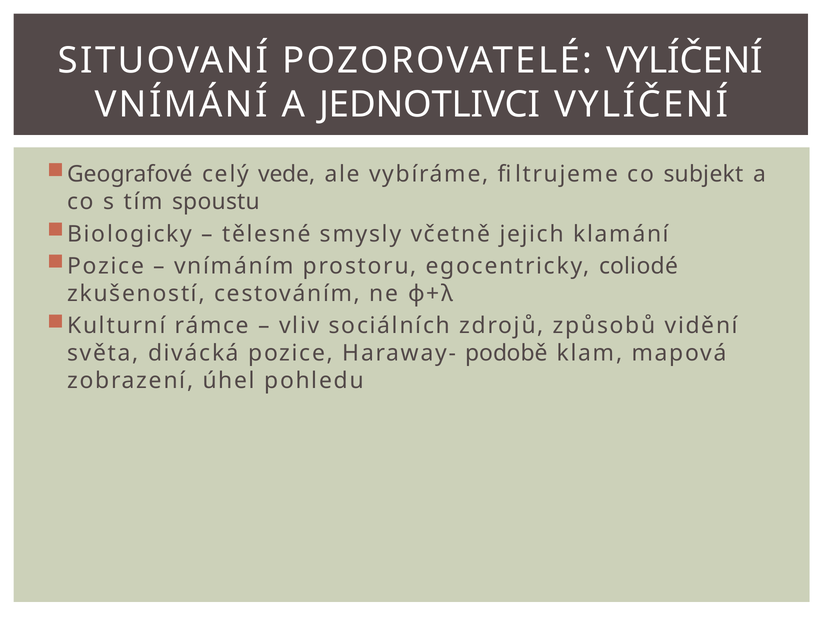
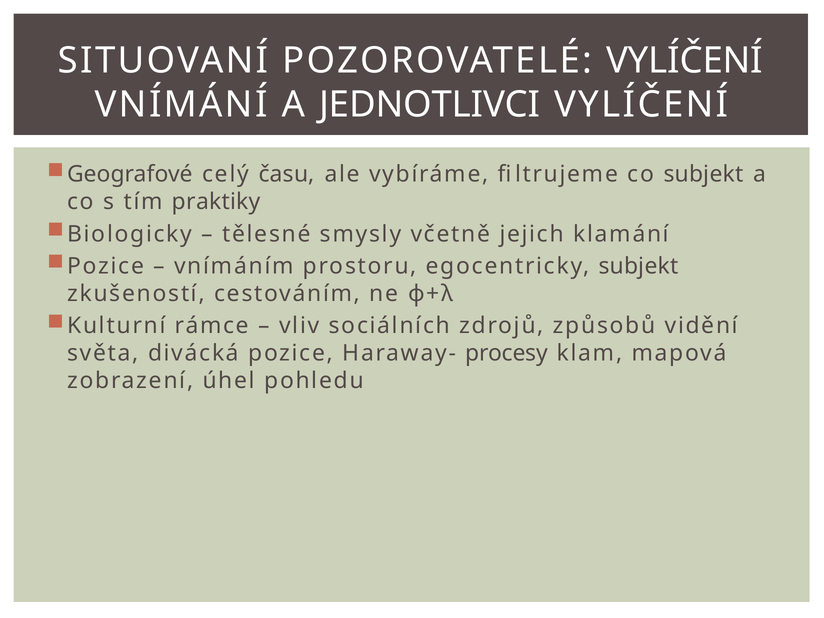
vede: vede -> času
spoustu: spoustu -> praktiky
egocentricky coliodé: coliodé -> subjekt
podobě: podobě -> procesy
